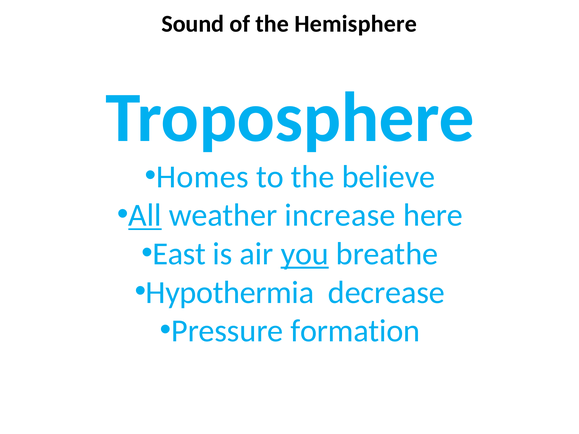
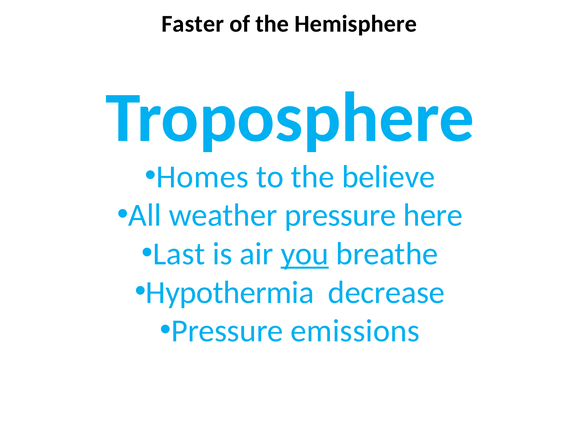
Sound: Sound -> Faster
All underline: present -> none
weather increase: increase -> pressure
East: East -> Last
formation: formation -> emissions
